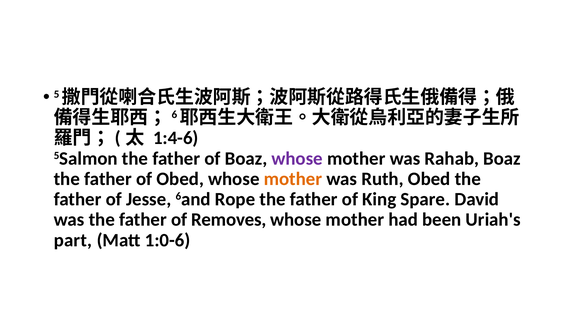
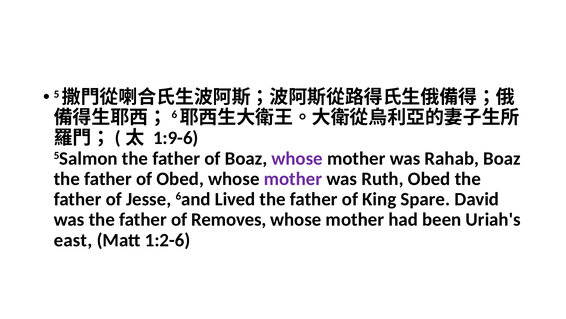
1:4-6: 1:4-6 -> 1:9-6
mother at (293, 179) colour: orange -> purple
Rope: Rope -> Lived
part: part -> east
1:0-6: 1:0-6 -> 1:2-6
